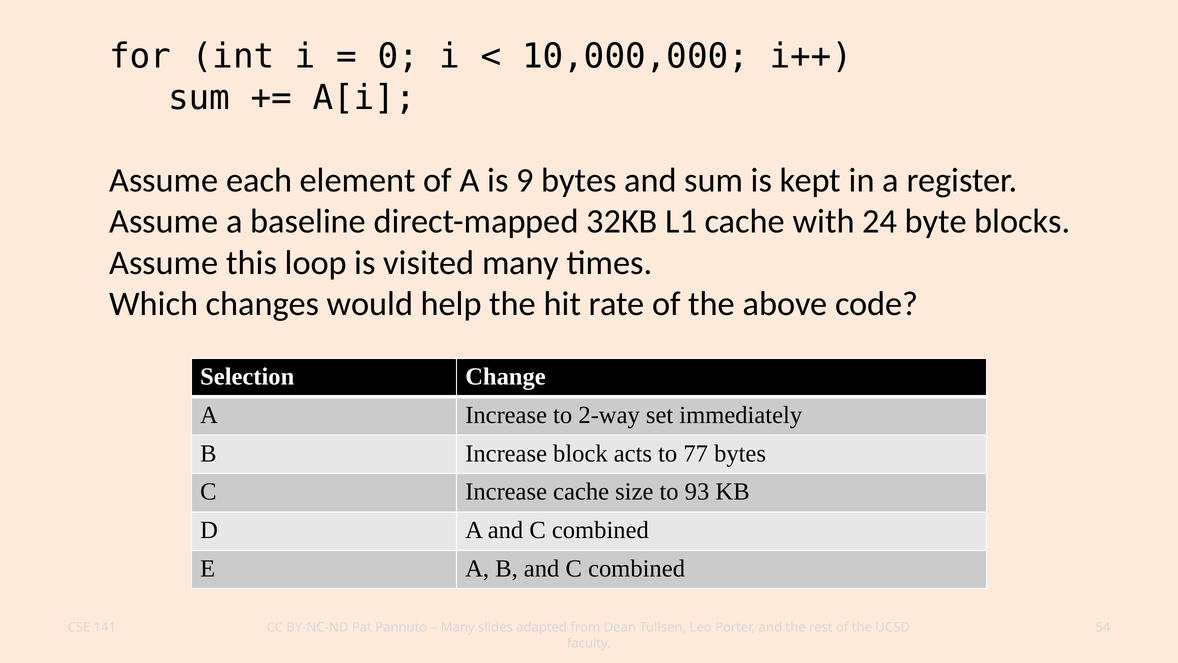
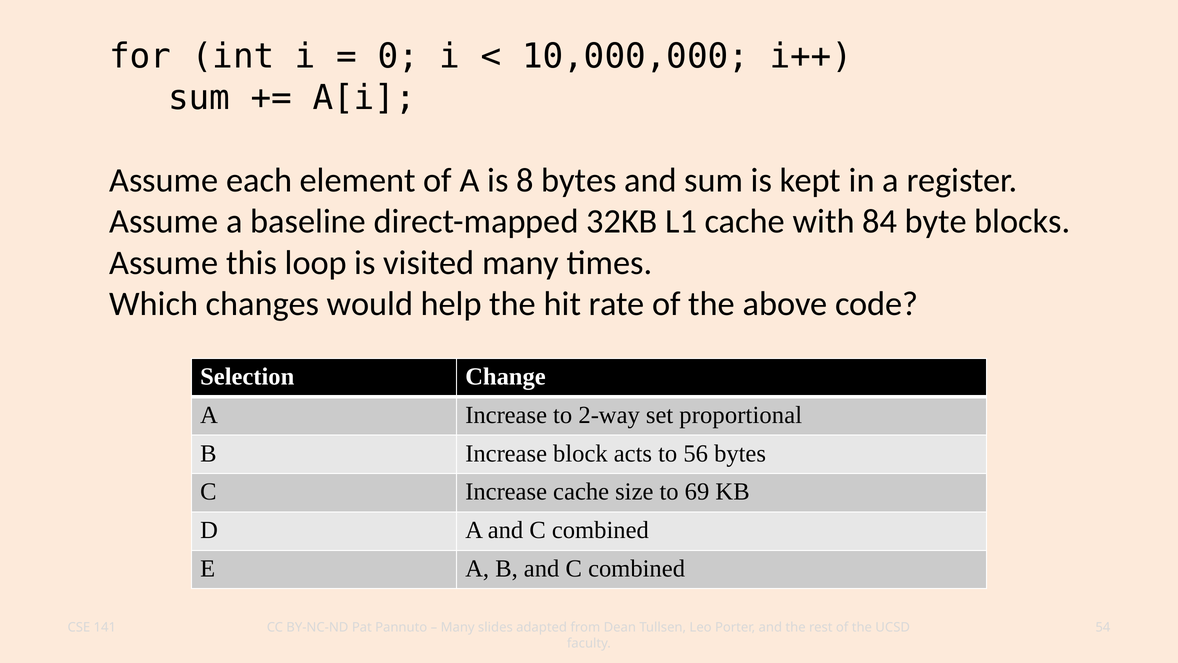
9: 9 -> 8
24: 24 -> 84
immediately: immediately -> proportional
77: 77 -> 56
93: 93 -> 69
